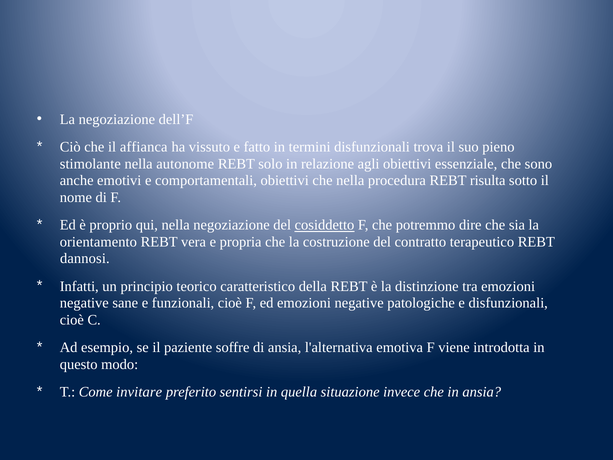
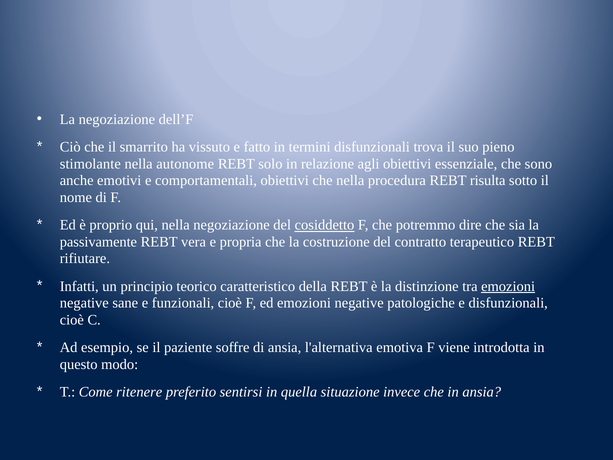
affianca: affianca -> smarrito
orientamento: orientamento -> passivamente
dannosi: dannosi -> rifiutare
emozioni at (508, 286) underline: none -> present
invitare: invitare -> ritenere
